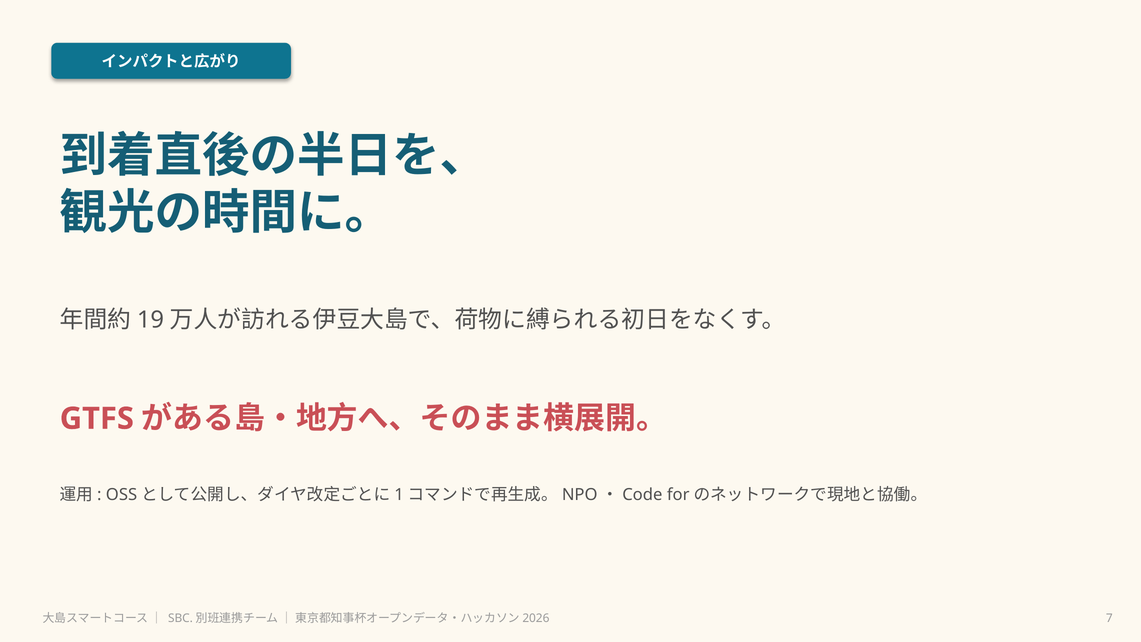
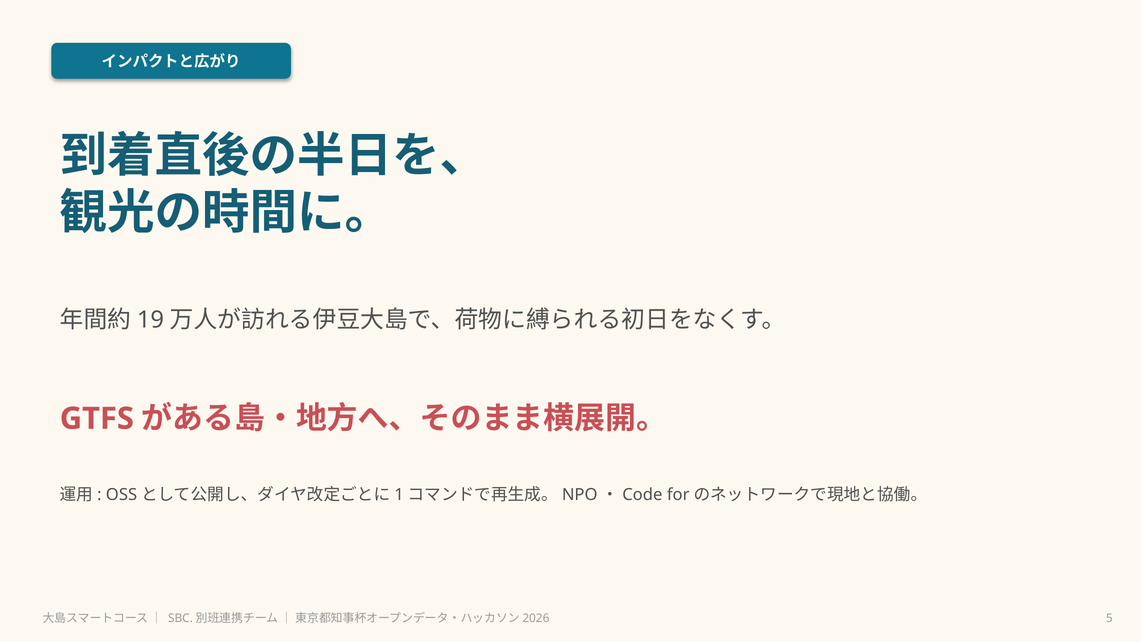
7: 7 -> 5
